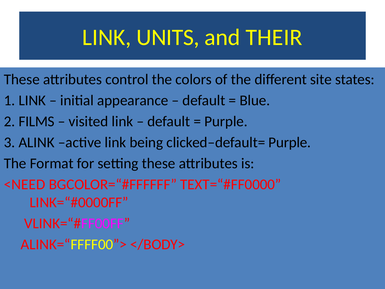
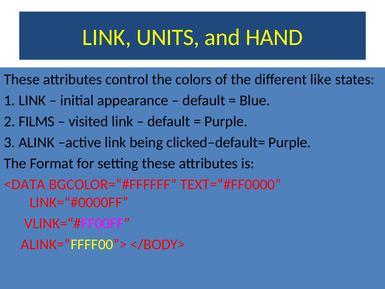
THEIR: THEIR -> HAND
site: site -> like
<NEED: <NEED -> <DATA
